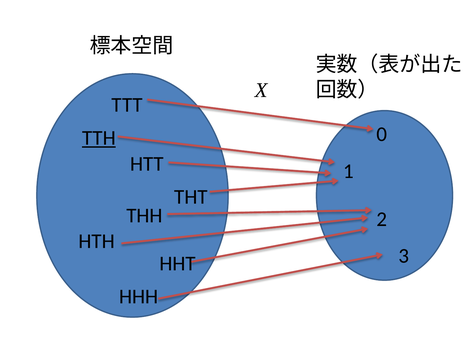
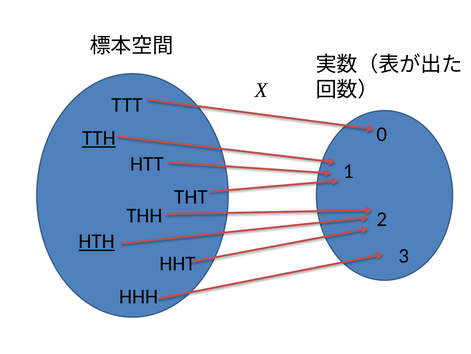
HTH underline: none -> present
